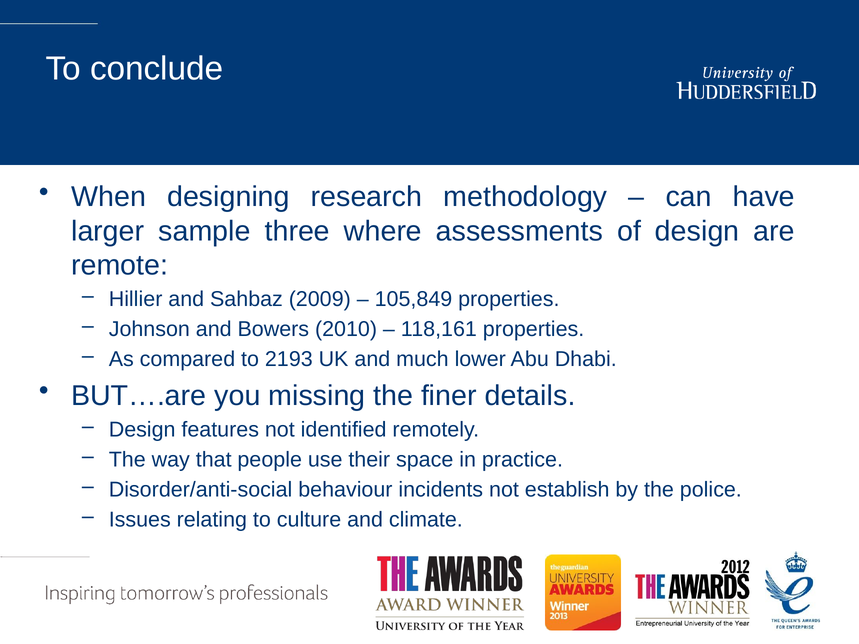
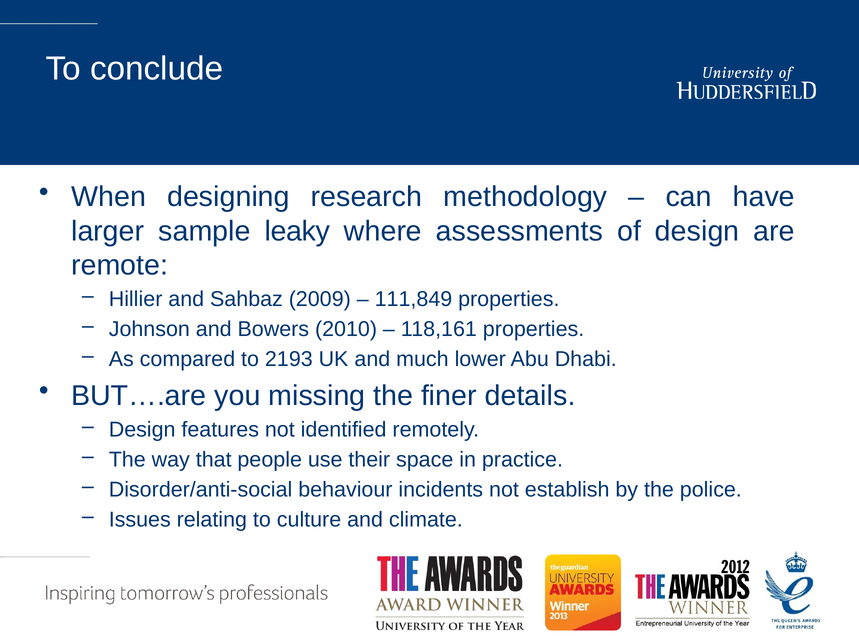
three: three -> leaky
105,849: 105,849 -> 111,849
